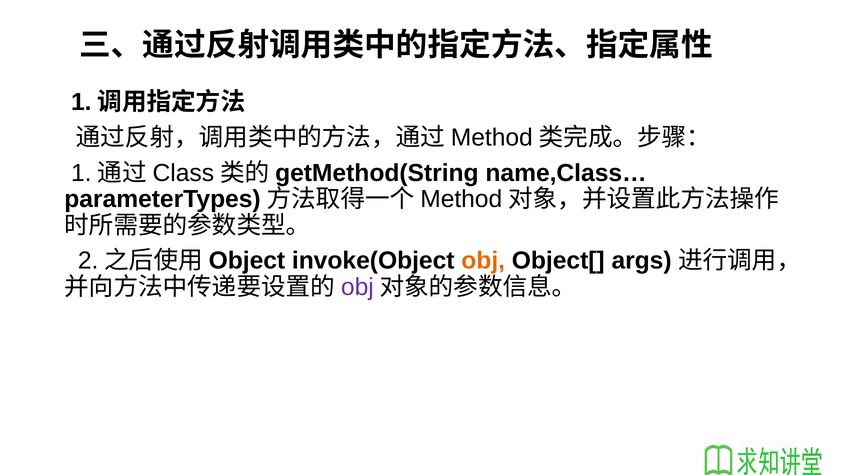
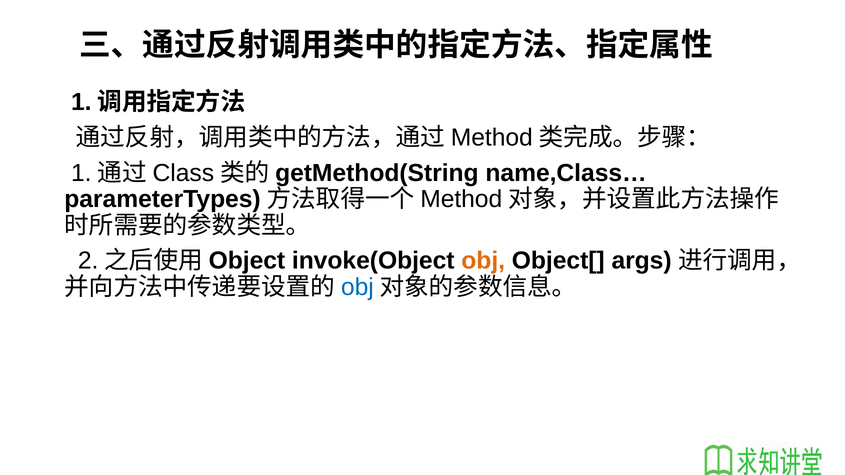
obj at (357, 287) colour: purple -> blue
